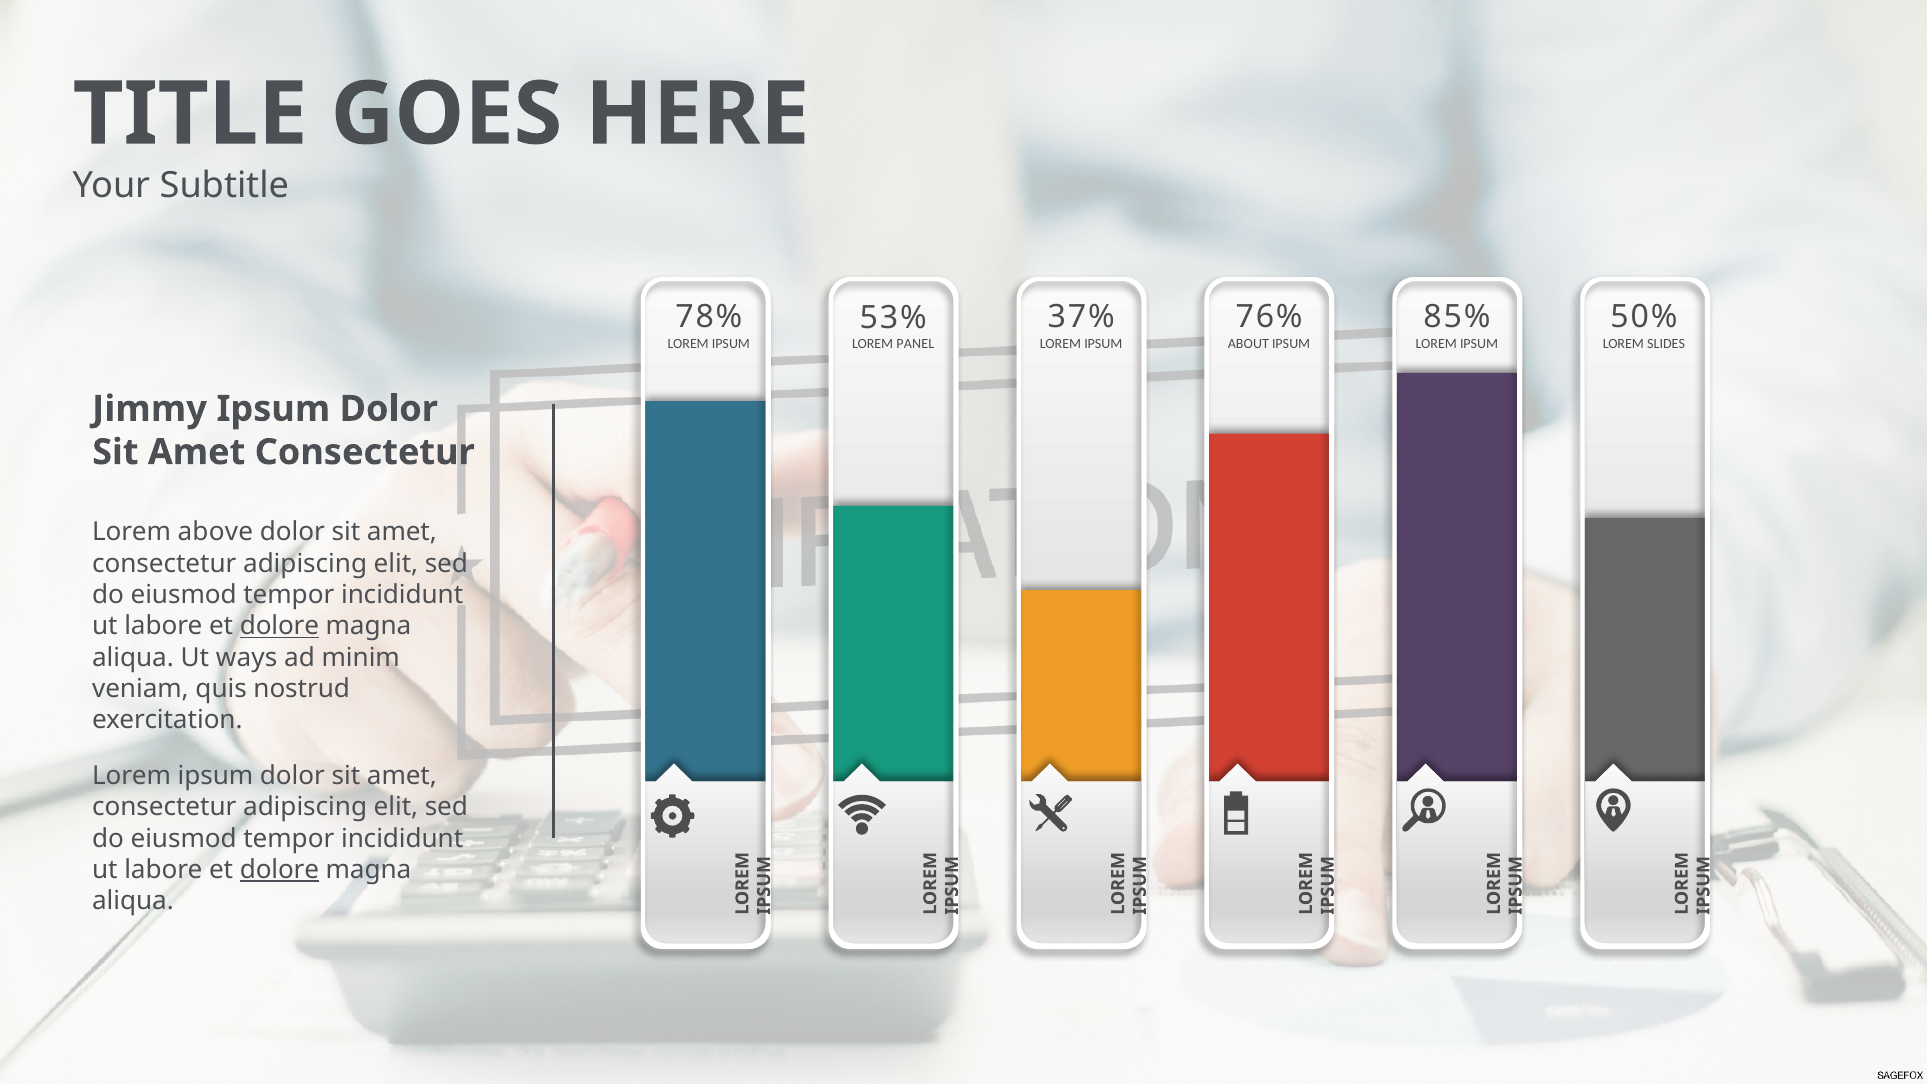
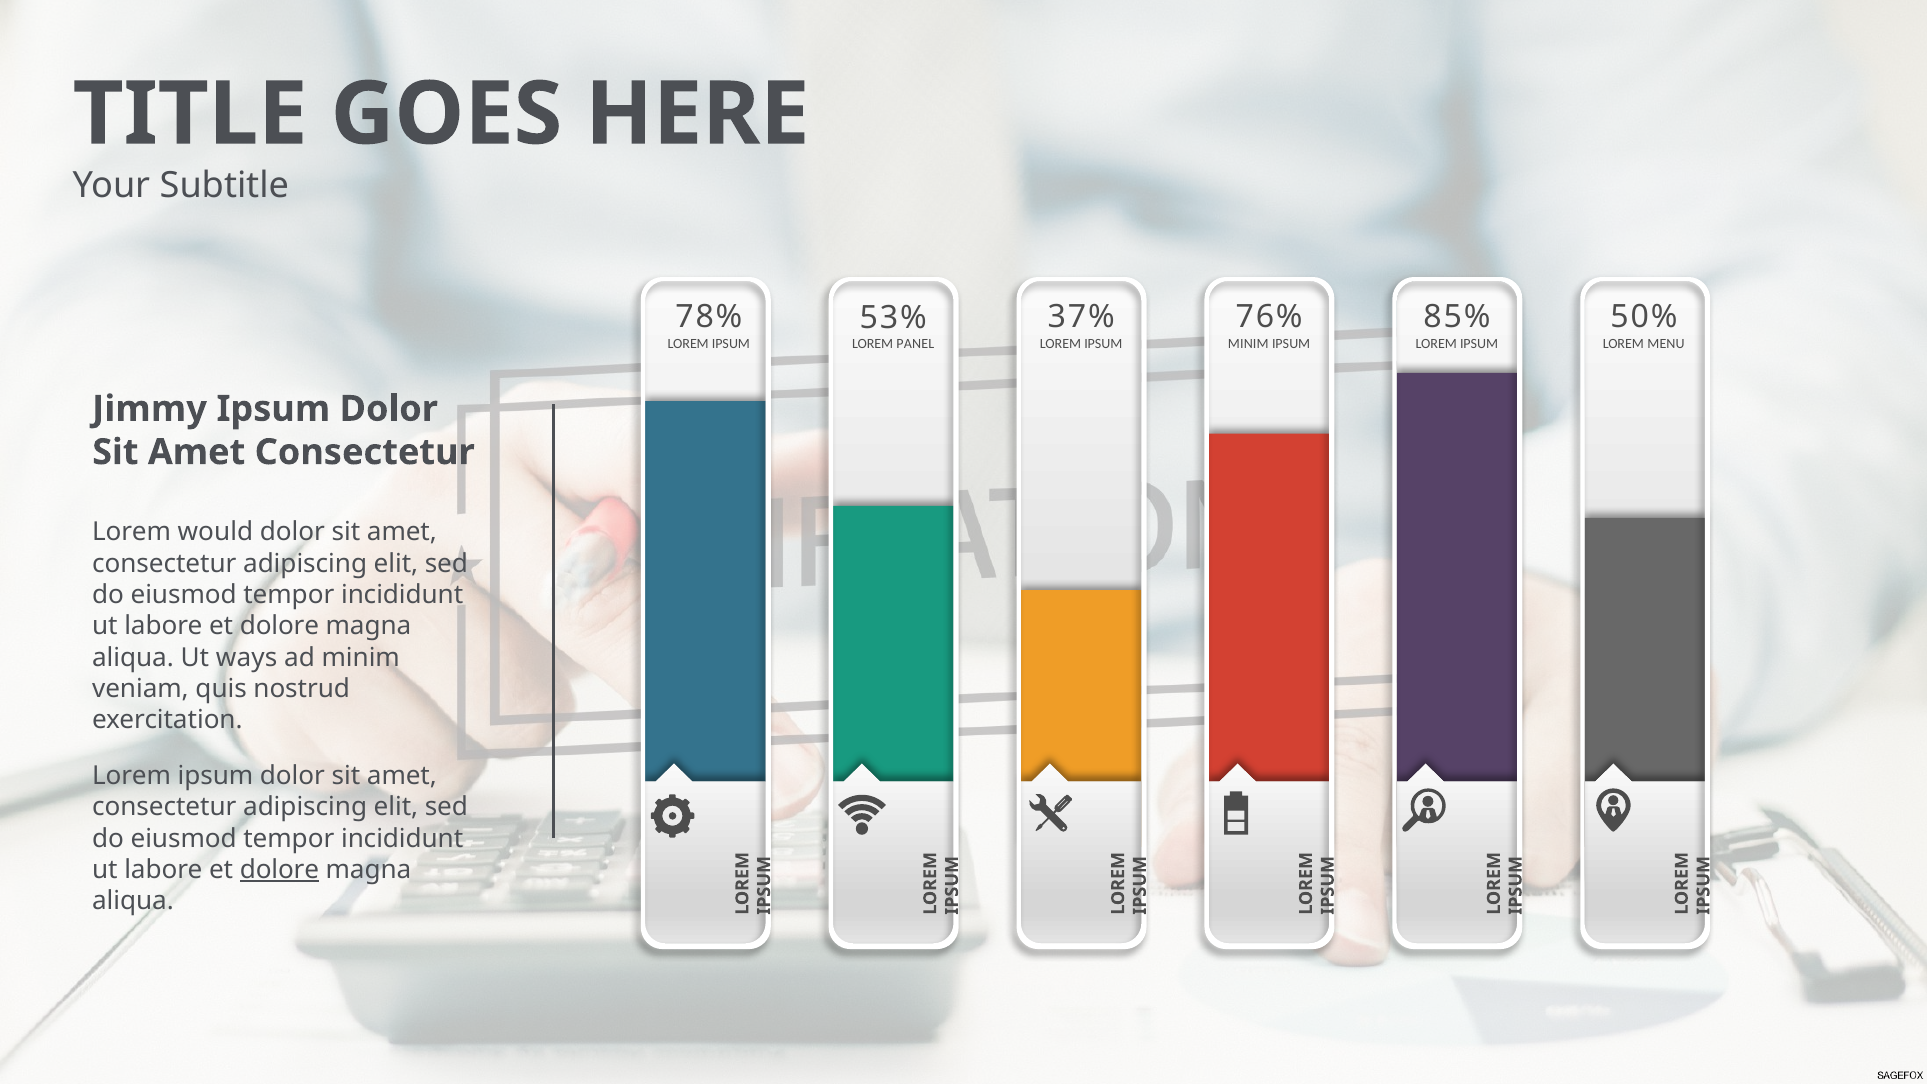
ABOUT at (1248, 344): ABOUT -> MINIM
SLIDES: SLIDES -> MENU
above: above -> would
dolore at (279, 626) underline: present -> none
